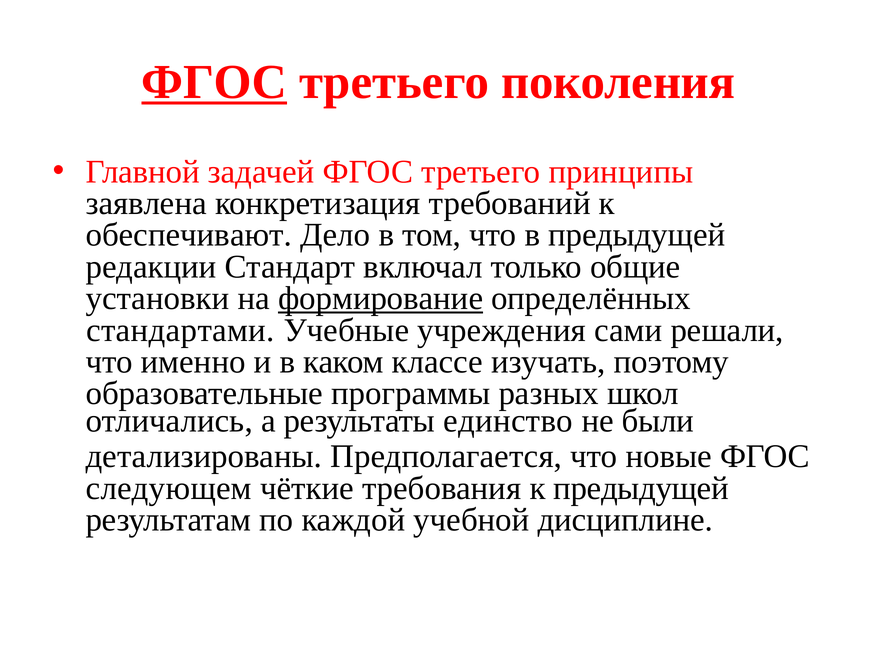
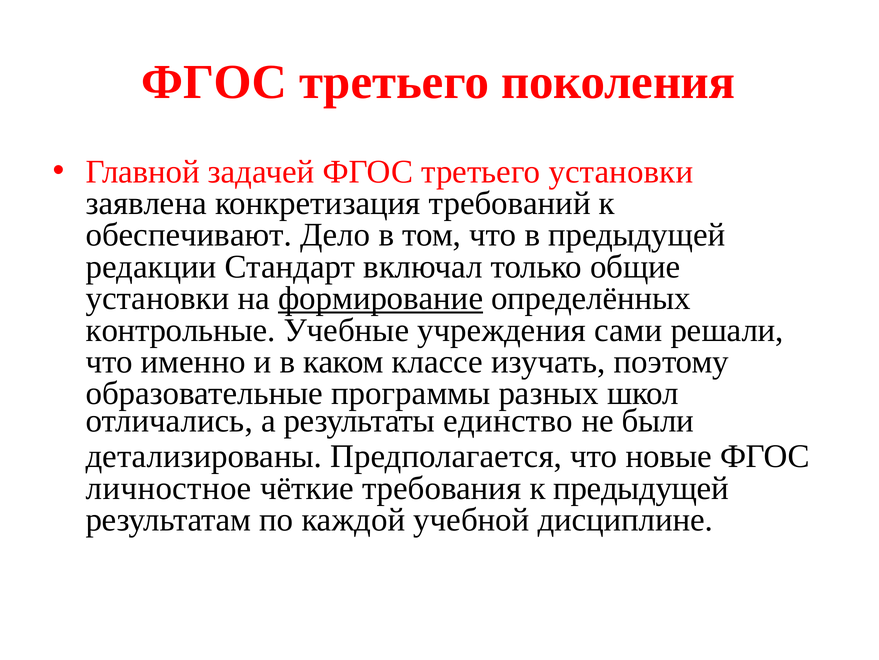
ФГОС at (214, 82) underline: present -> none
третьего принципы: принципы -> установки
стандартами: стандартами -> контрольные
следующем: следующем -> личностное
